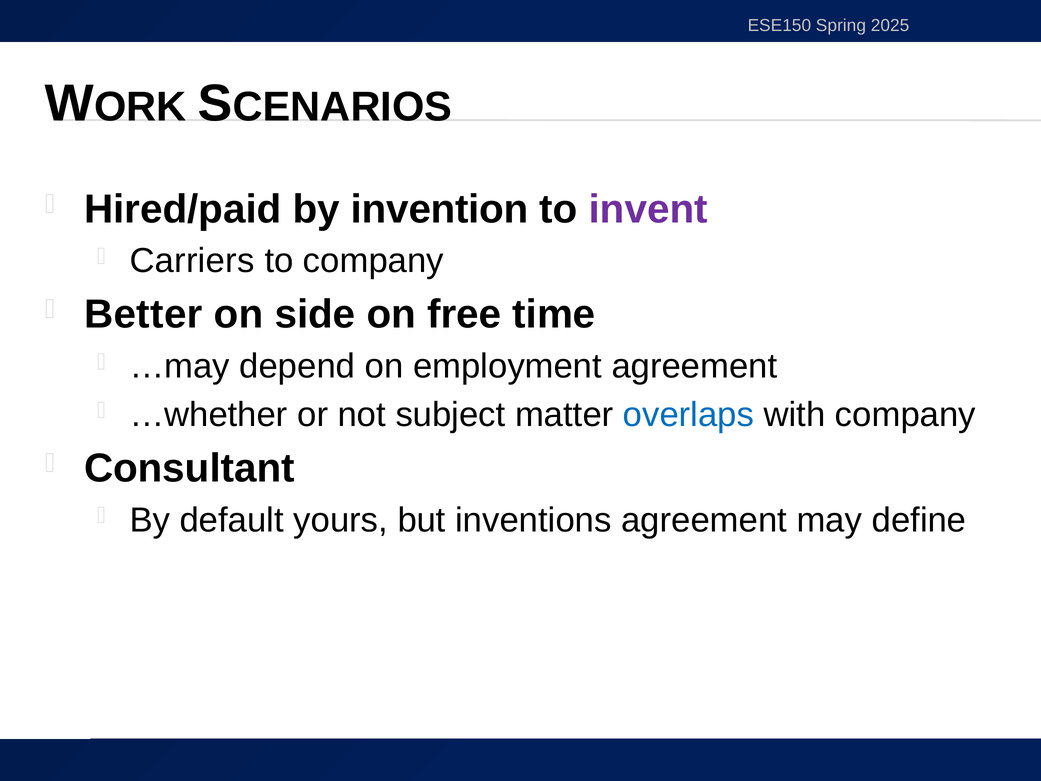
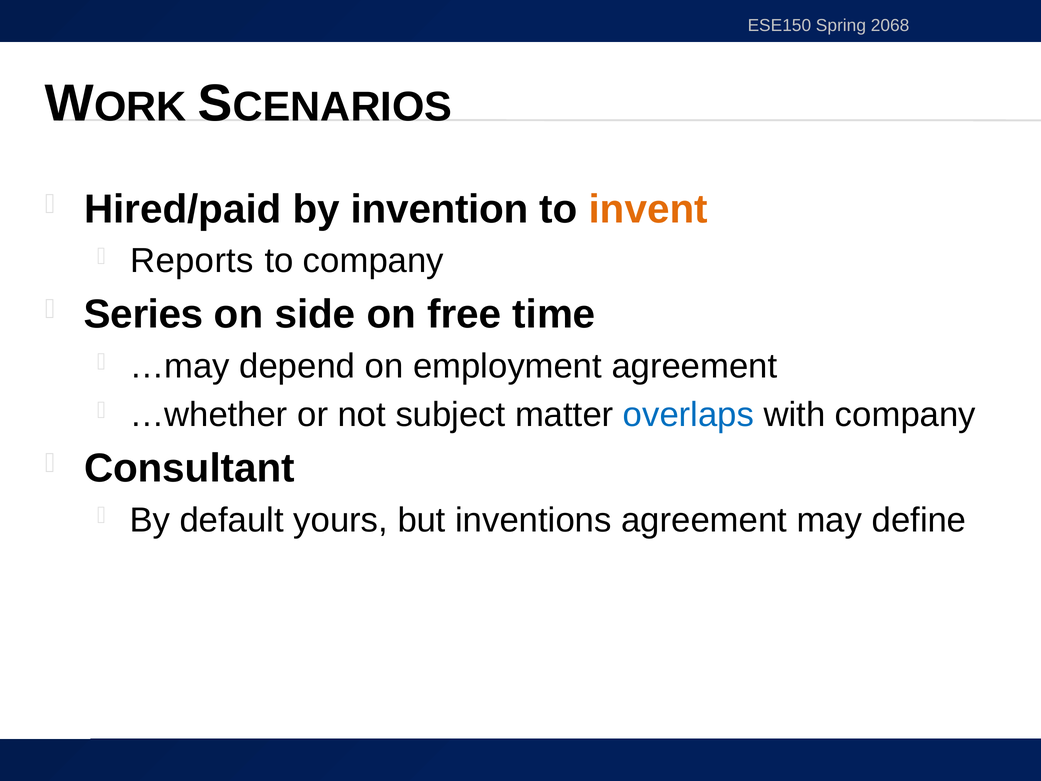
2025: 2025 -> 2068
invent colour: purple -> orange
Carriers: Carriers -> Reports
Better: Better -> Series
